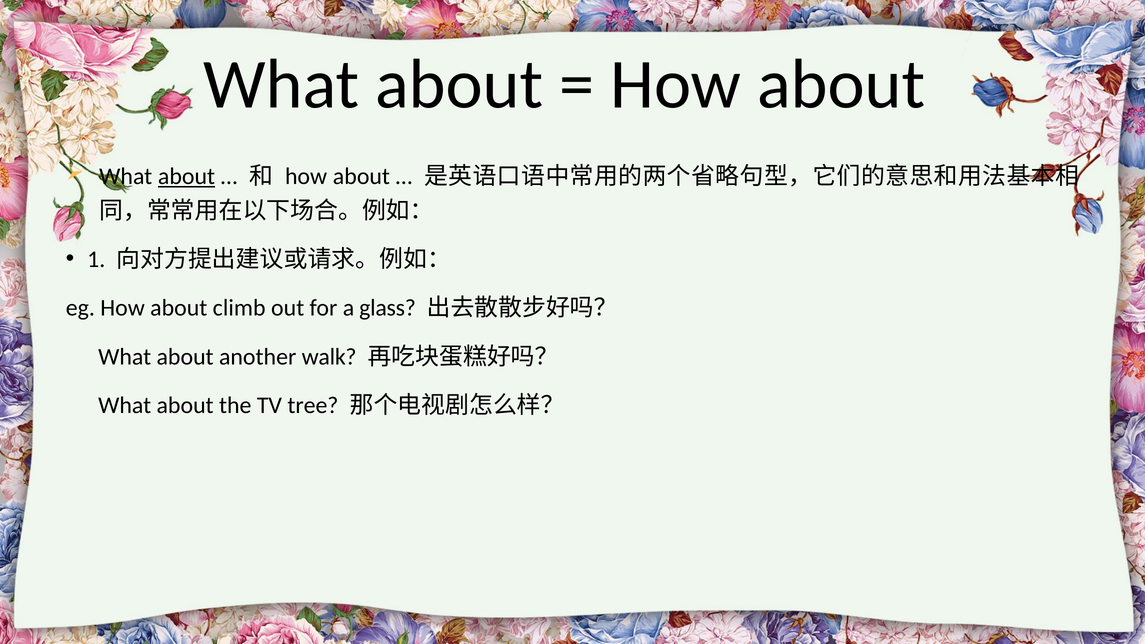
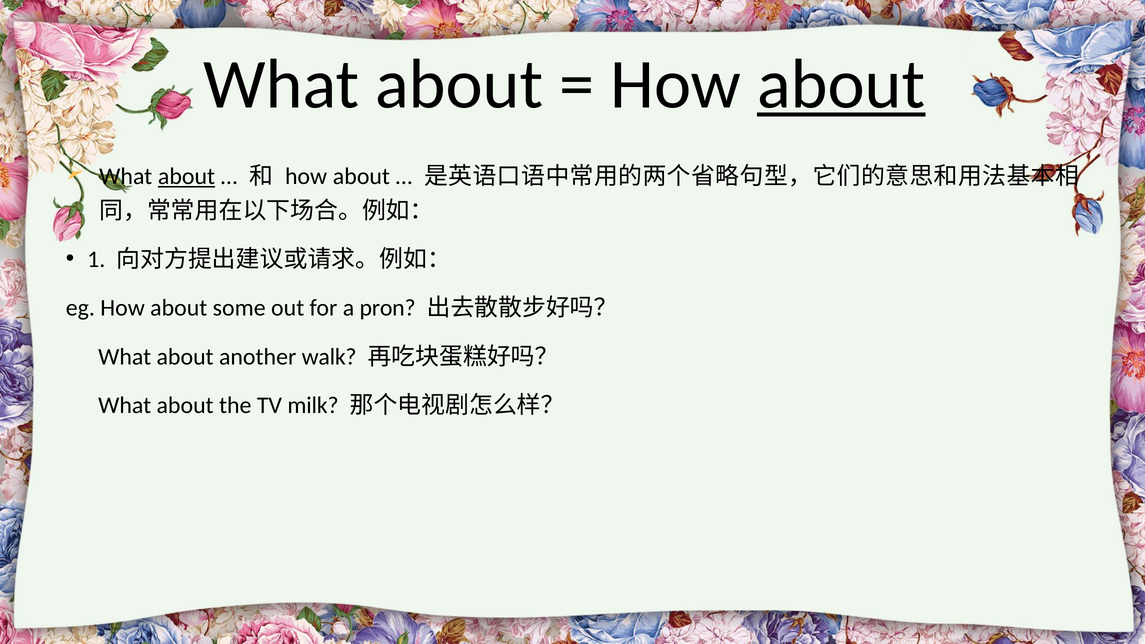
about at (841, 84) underline: none -> present
climb: climb -> some
glass: glass -> pron
tree: tree -> milk
